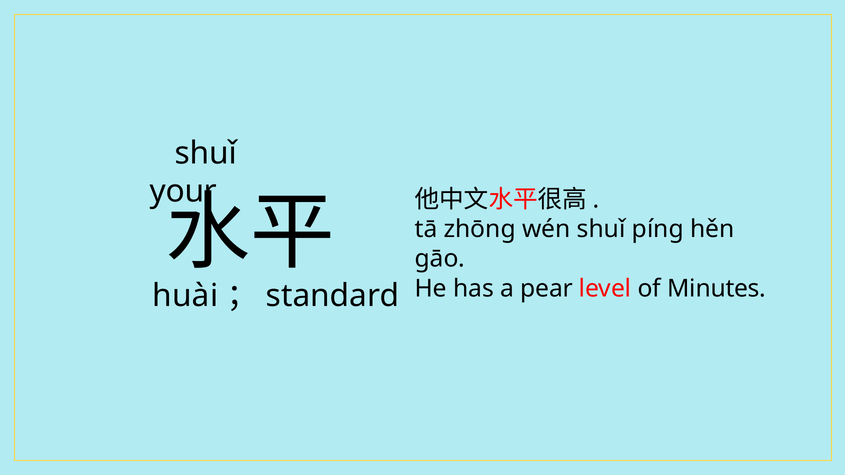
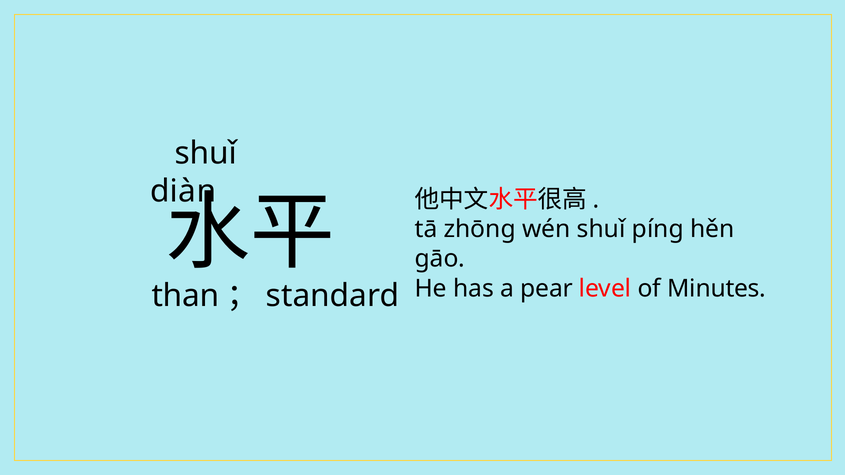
your: your -> diàn
huài: huài -> than
